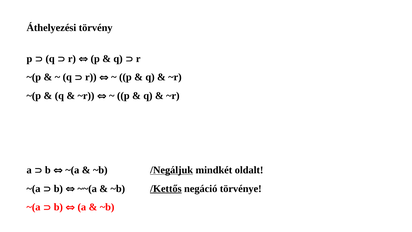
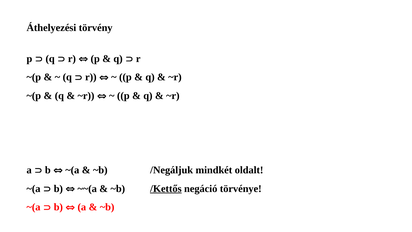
/Negáljuk underline: present -> none
